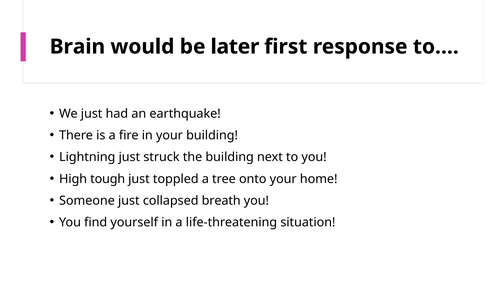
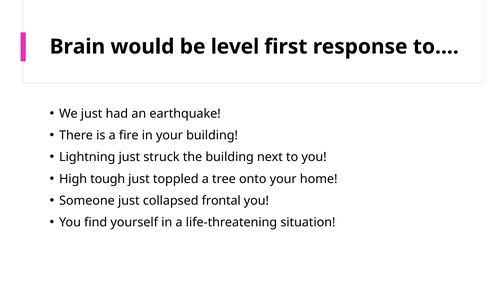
later: later -> level
breath: breath -> frontal
